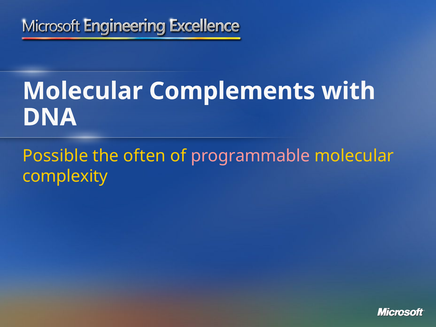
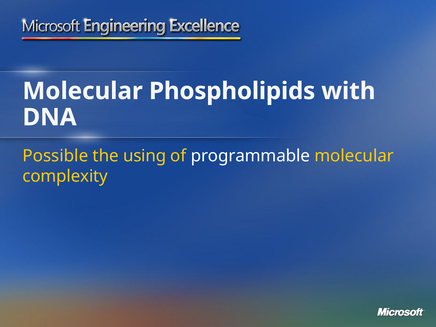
Complements: Complements -> Phospholipids
often: often -> using
programmable colour: pink -> white
